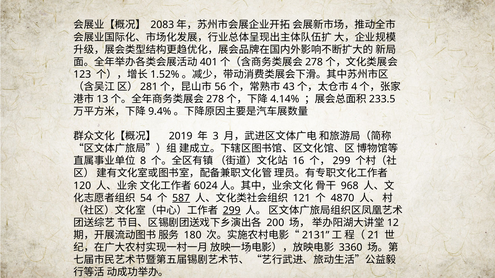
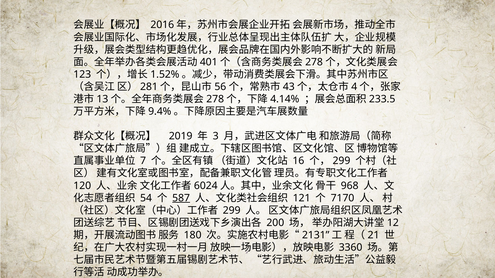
2083: 2083 -> 2016
8: 8 -> 7
4870: 4870 -> 7170
299 at (232, 211) underline: present -> none
